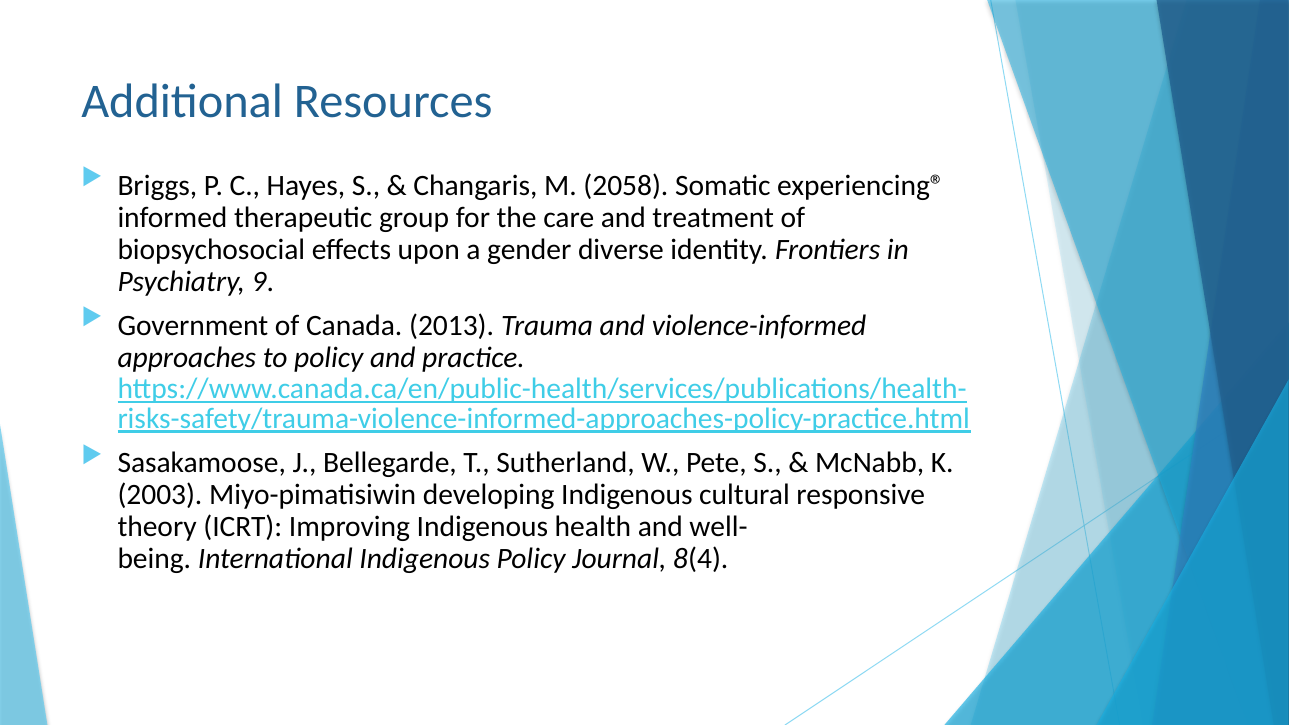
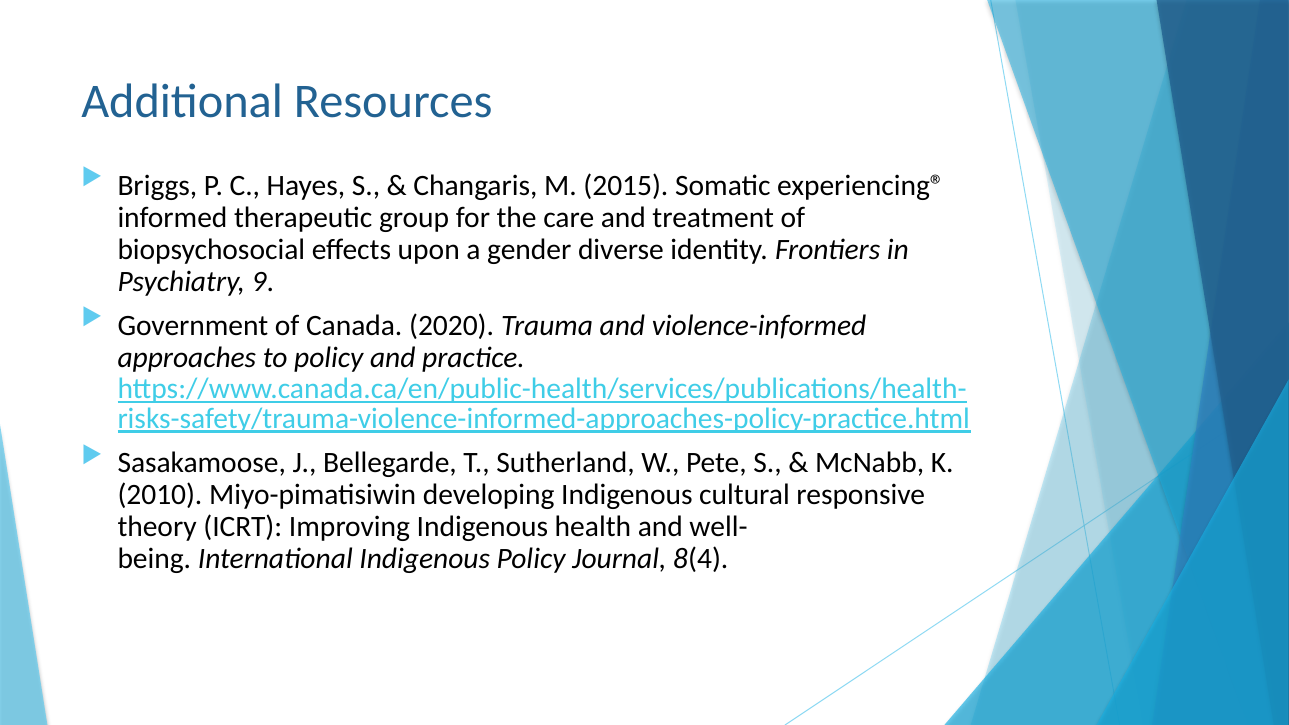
2058: 2058 -> 2015
2013: 2013 -> 2020
2003: 2003 -> 2010
